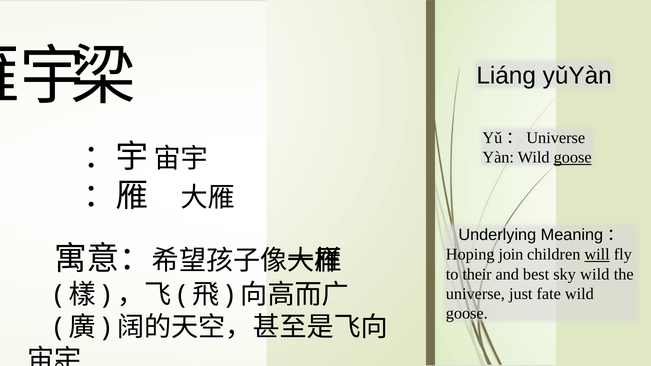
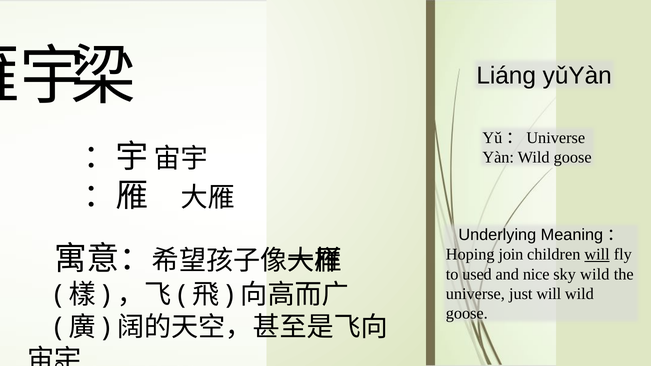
goose at (573, 158) underline: present -> none
their: their -> used
best: best -> nice
just fate: fate -> will
